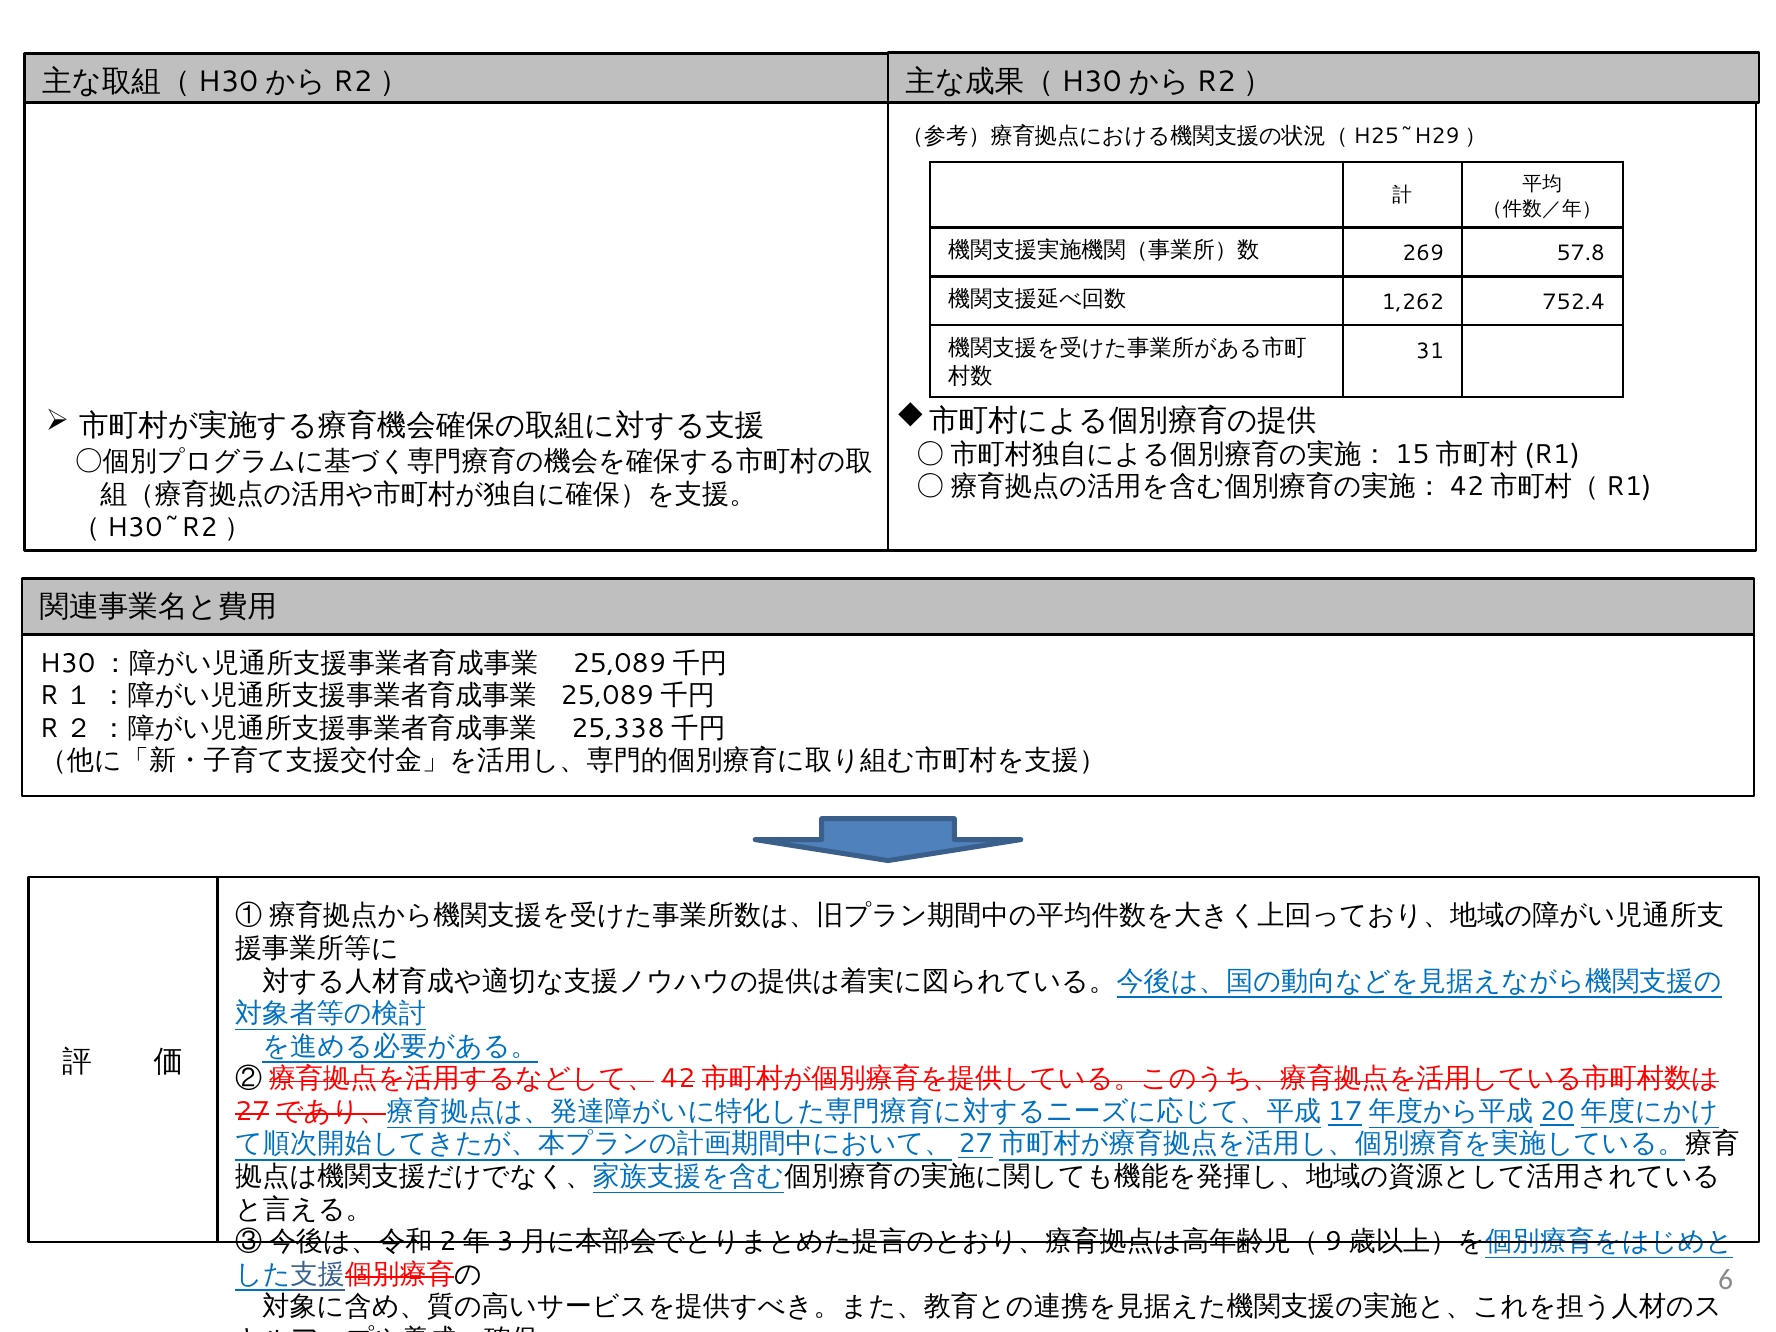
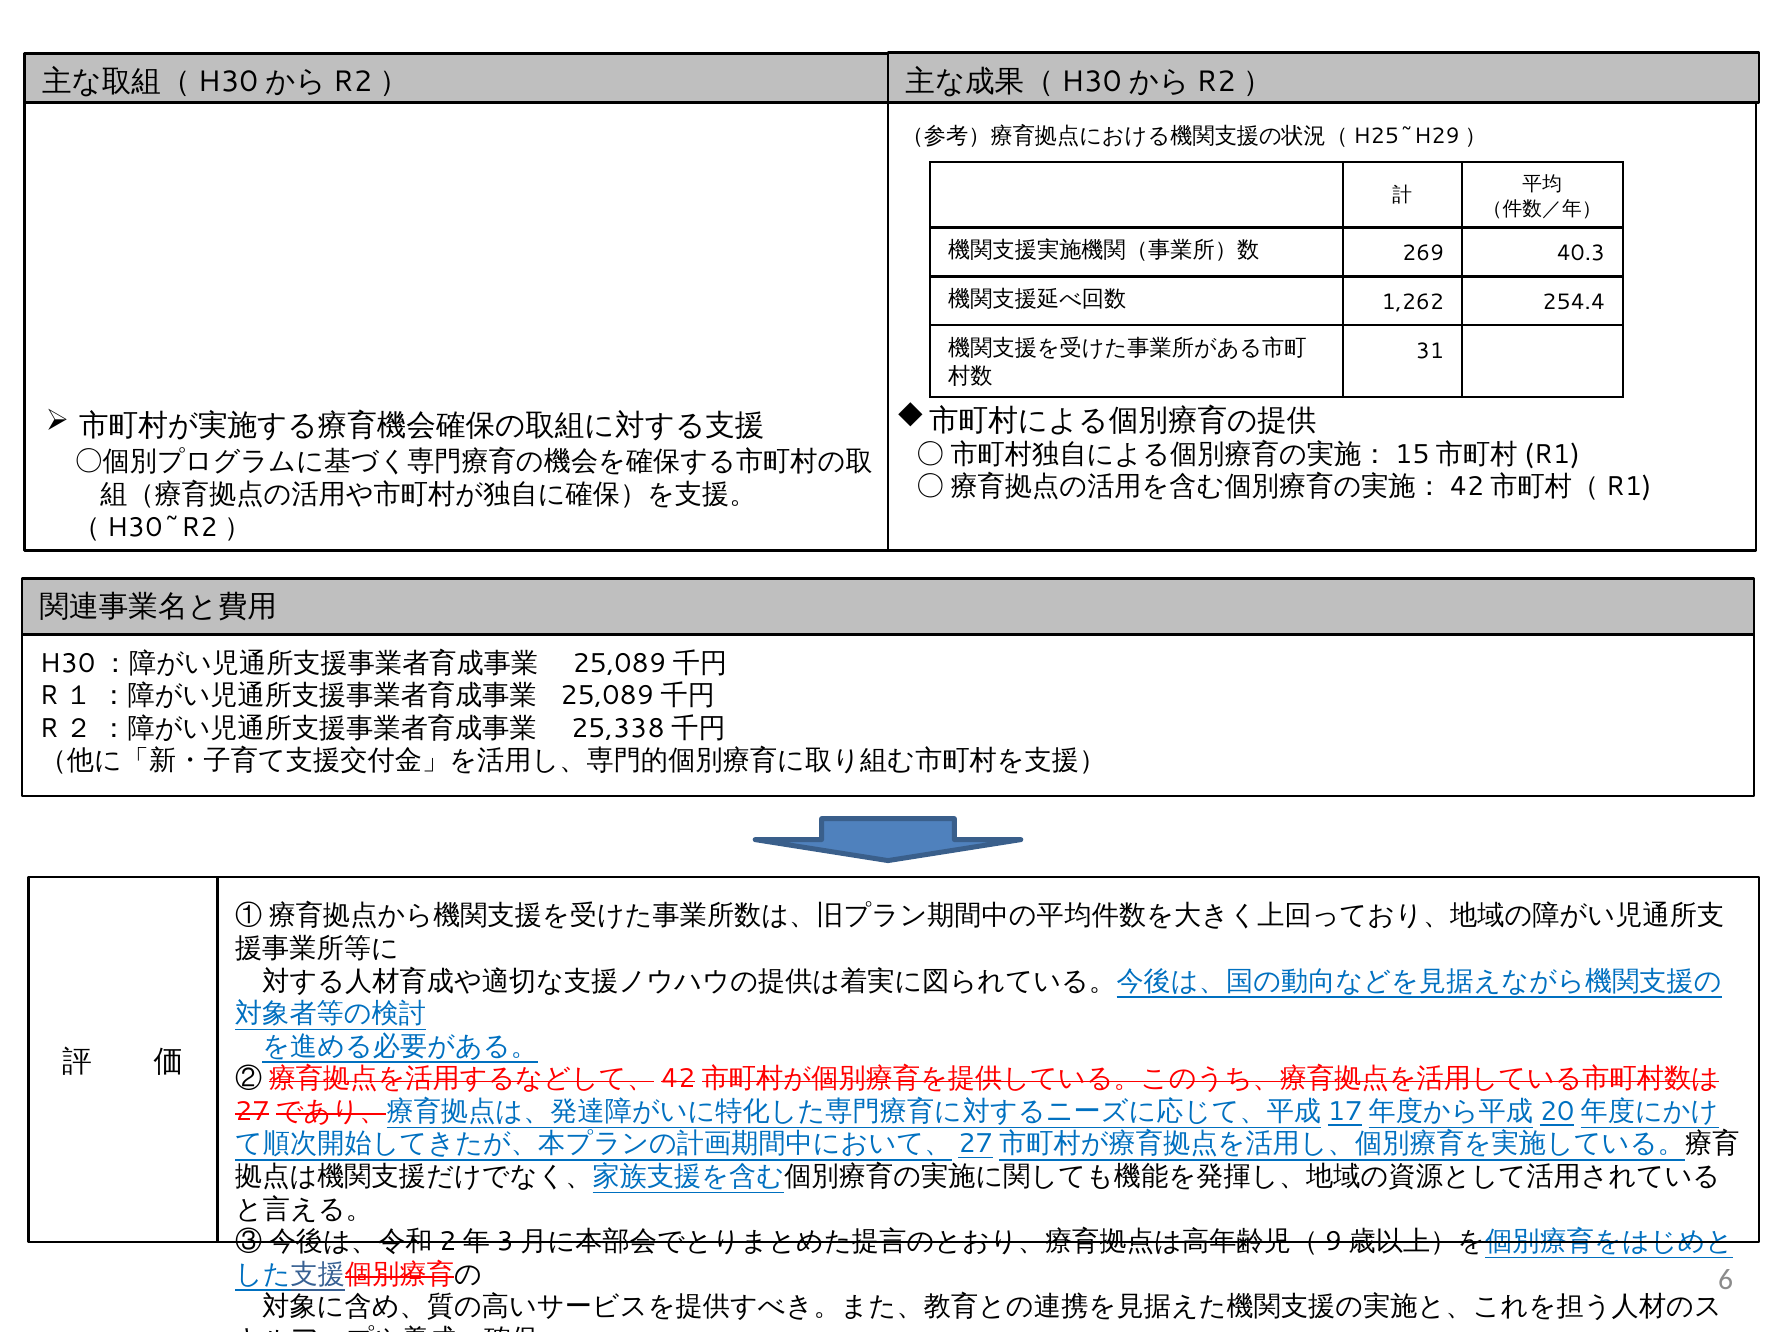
57.8: 57.8 -> 40.3
752.4: 752.4 -> 254.4
